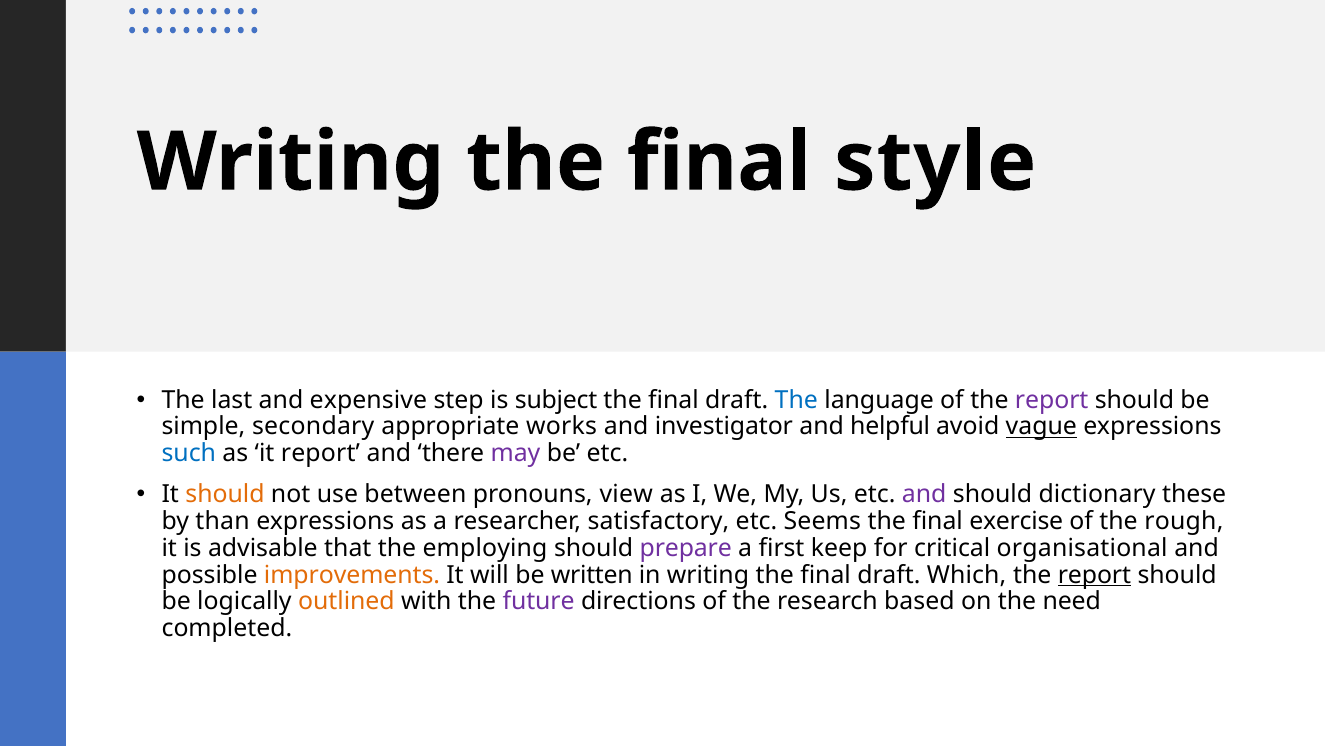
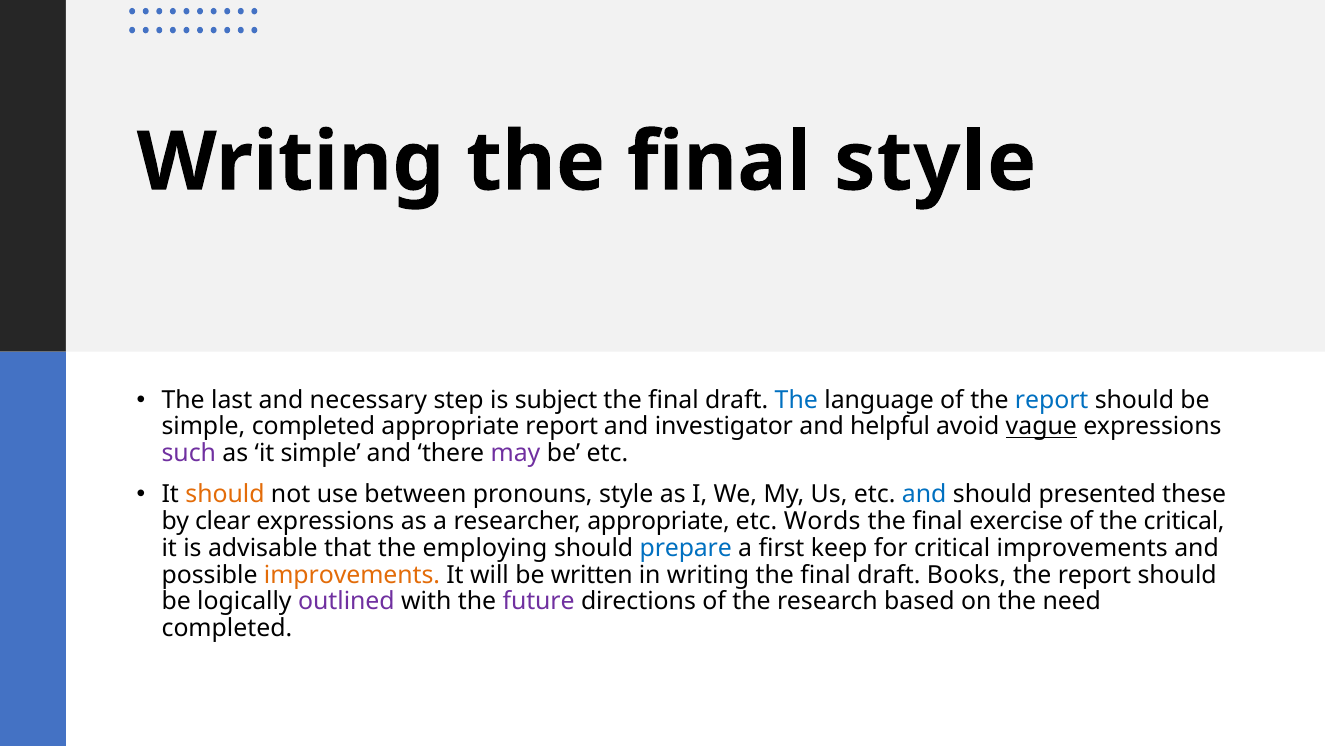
expensive: expensive -> necessary
report at (1052, 400) colour: purple -> blue
simple secondary: secondary -> completed
appropriate works: works -> report
such colour: blue -> purple
it report: report -> simple
pronouns view: view -> style
and at (924, 494) colour: purple -> blue
dictionary: dictionary -> presented
than: than -> clear
researcher satisfactory: satisfactory -> appropriate
Seems: Seems -> Words
the rough: rough -> critical
prepare colour: purple -> blue
critical organisational: organisational -> improvements
Which: Which -> Books
report at (1094, 574) underline: present -> none
outlined colour: orange -> purple
